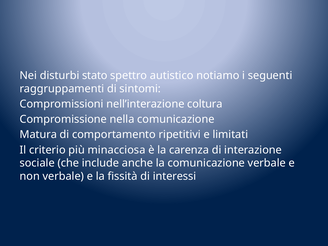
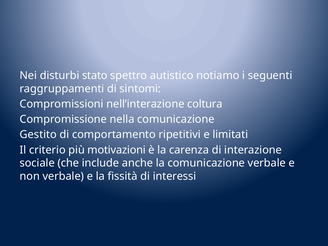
Matura: Matura -> Gestito
minacciosa: minacciosa -> motivazioni
